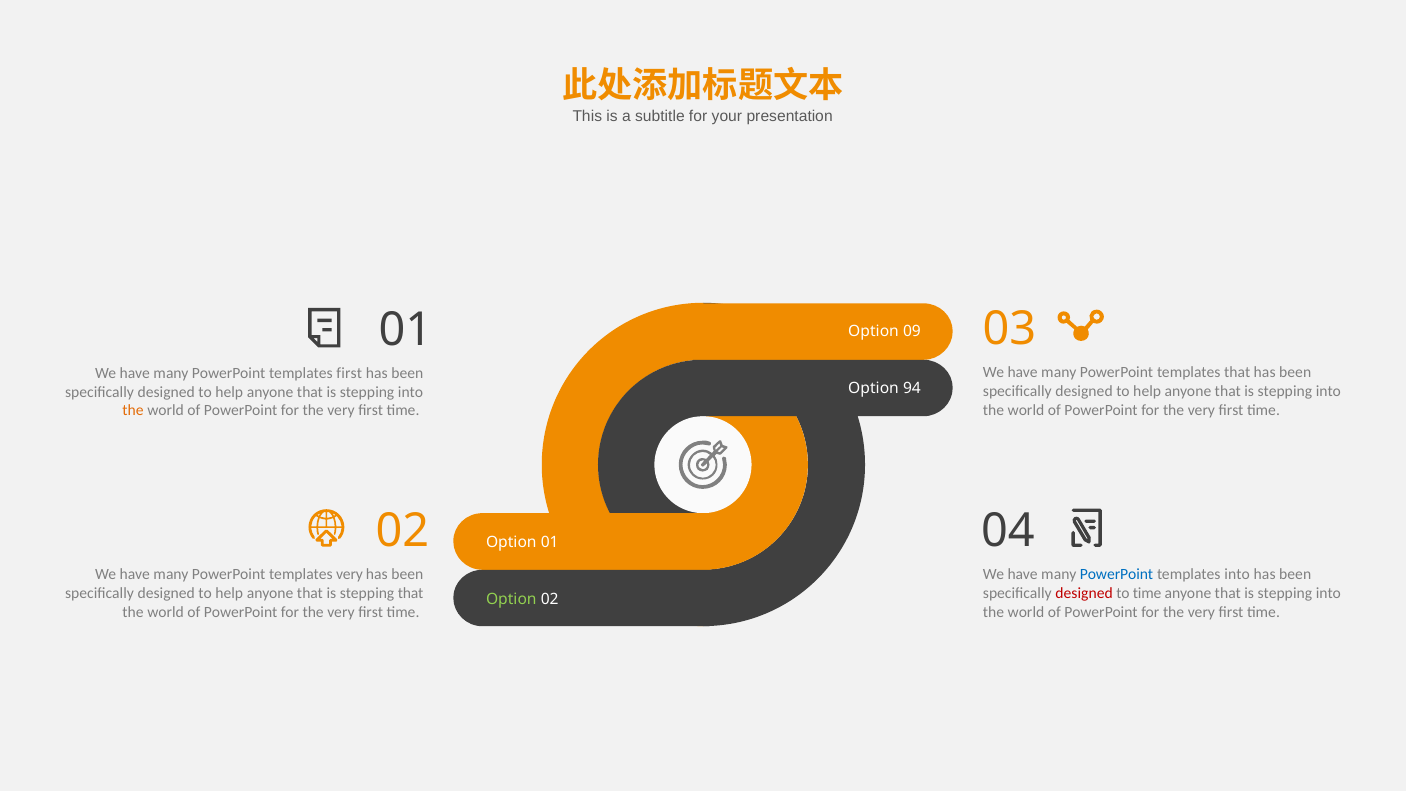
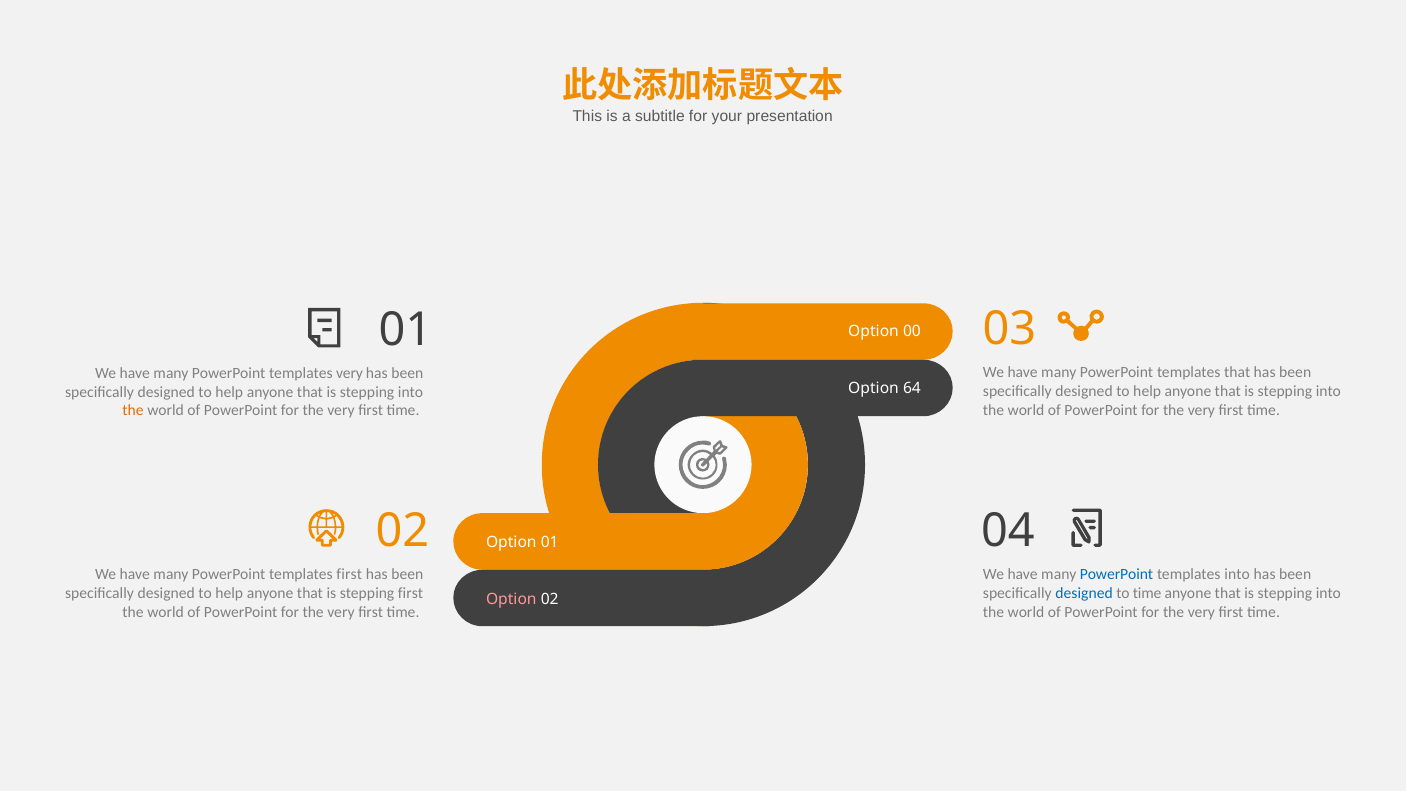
09: 09 -> 00
templates first: first -> very
94: 94 -> 64
templates very: very -> first
stepping that: that -> first
designed at (1084, 593) colour: red -> blue
Option at (511, 599) colour: light green -> pink
